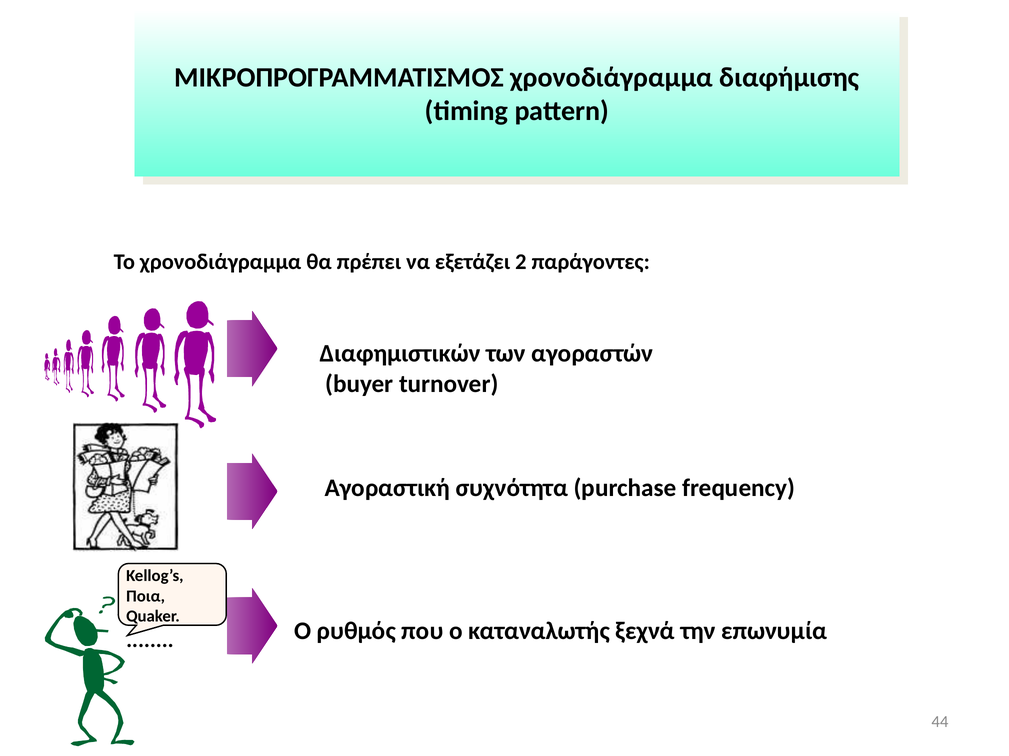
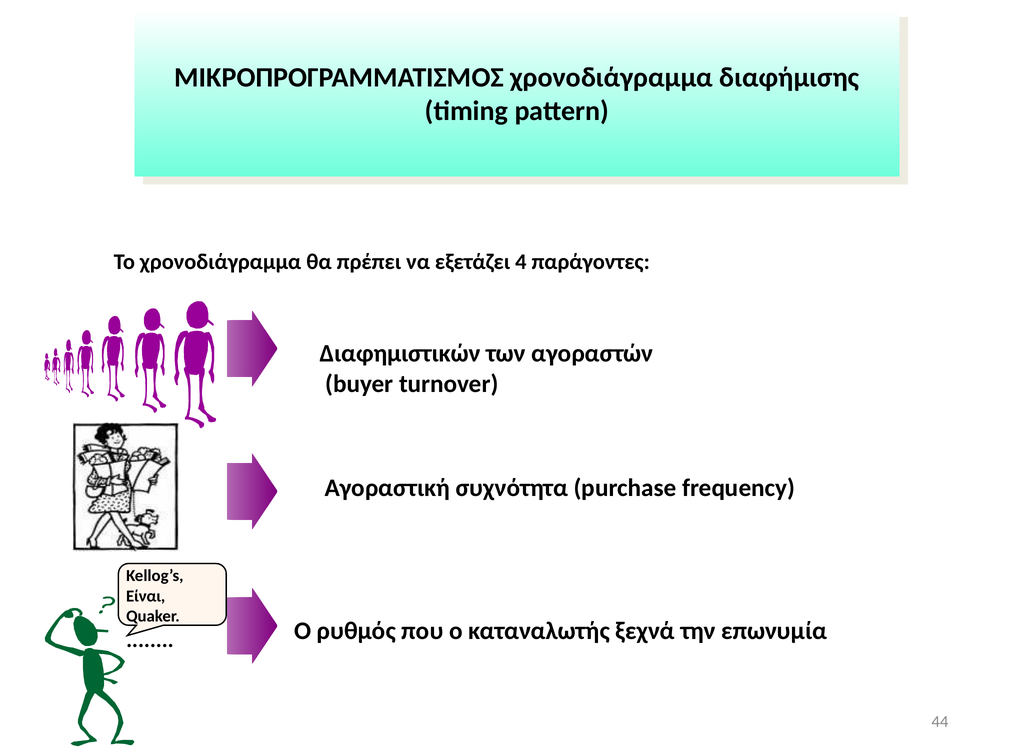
2: 2 -> 4
Ποια: Ποια -> Είναι
